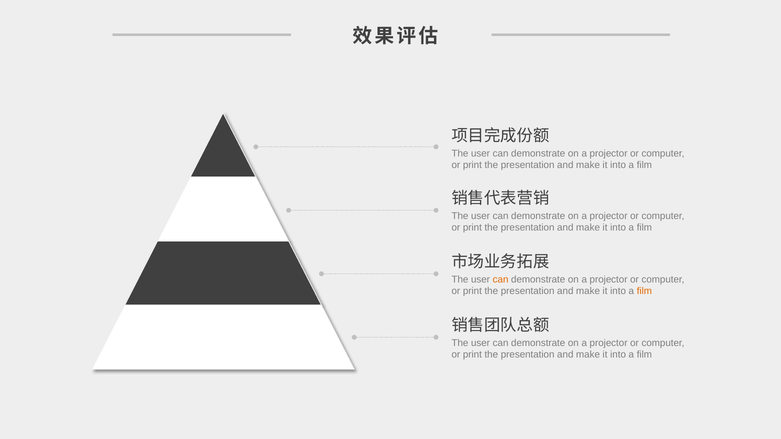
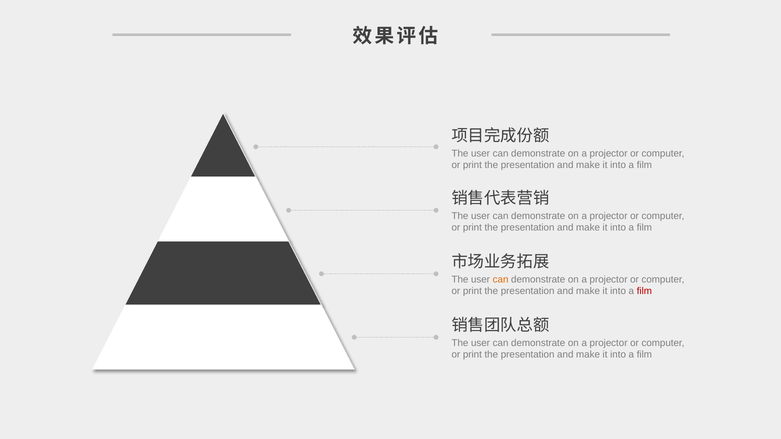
film at (644, 291) colour: orange -> red
